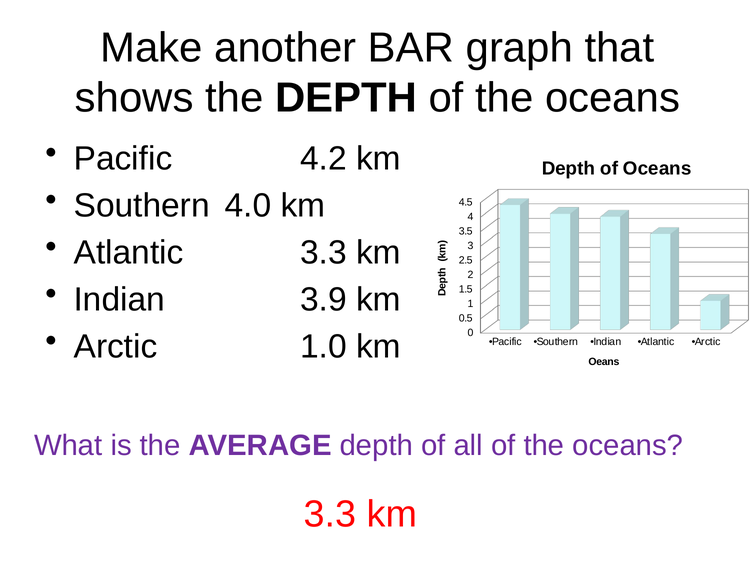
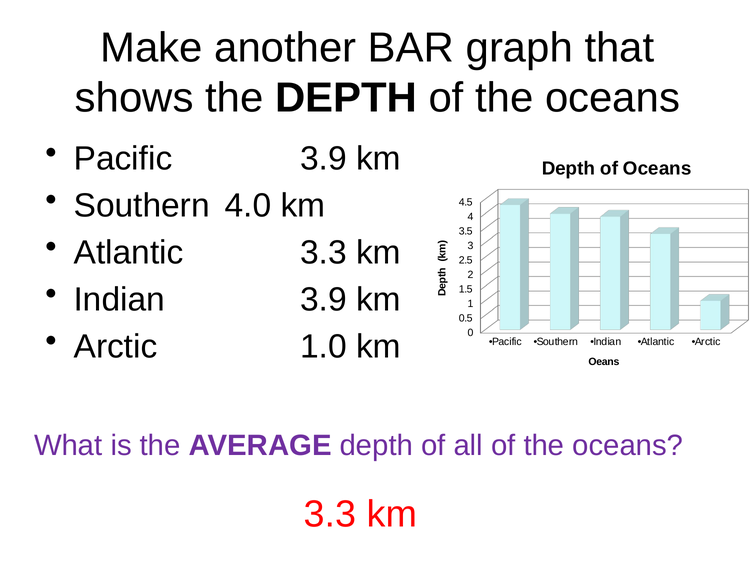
Pacific 4.2: 4.2 -> 3.9
